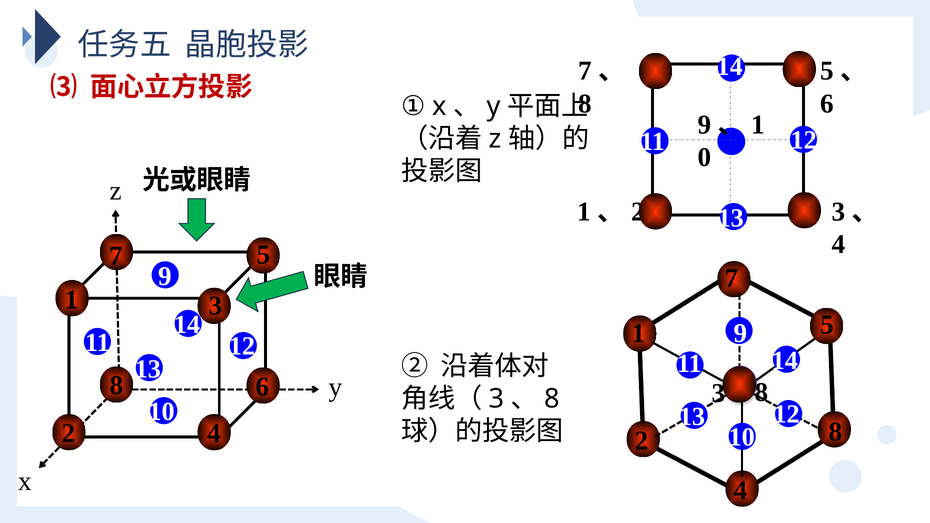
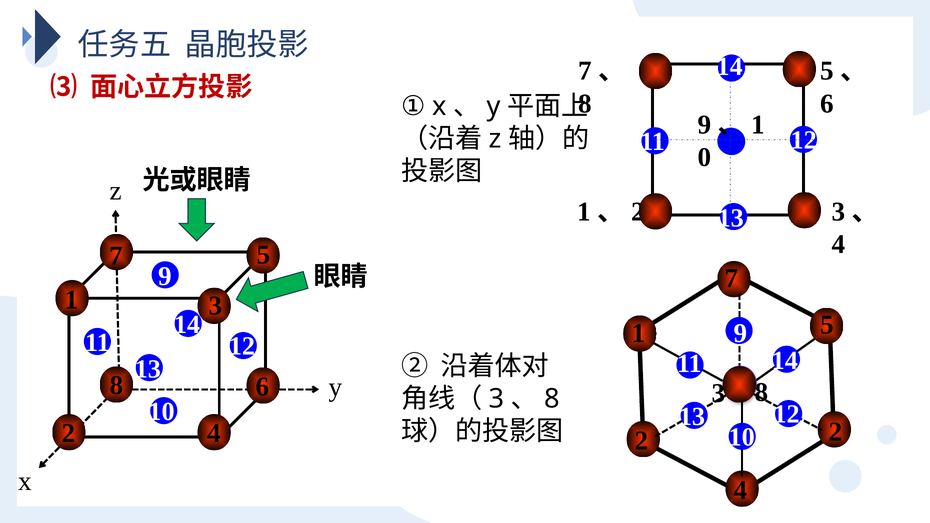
2 8: 8 -> 2
